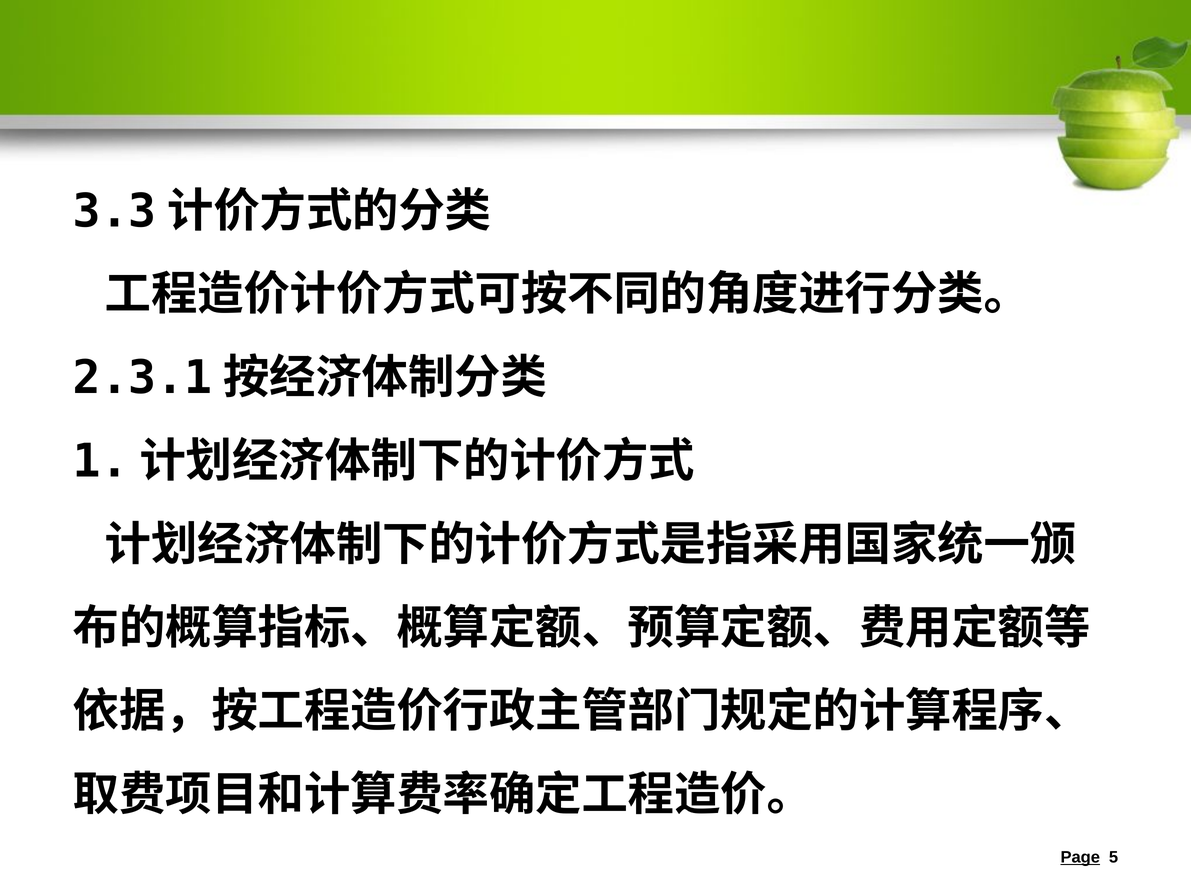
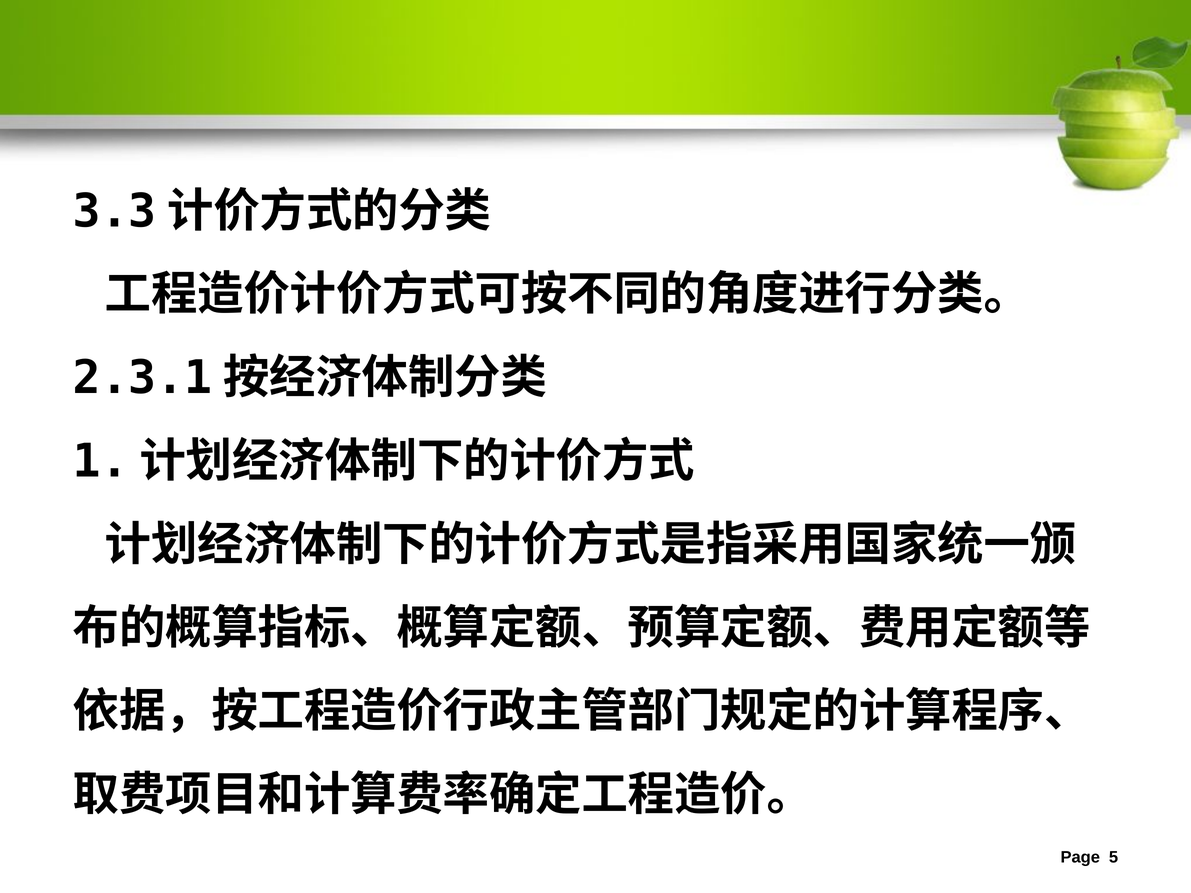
Page underline: present -> none
